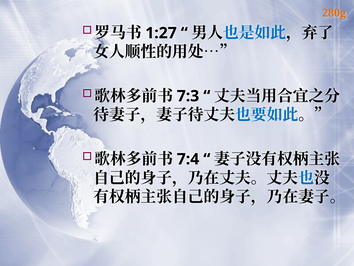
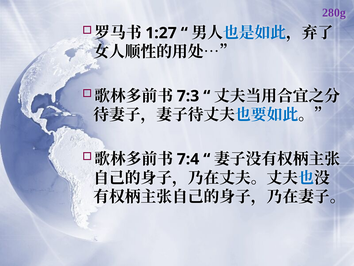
280g colour: orange -> purple
